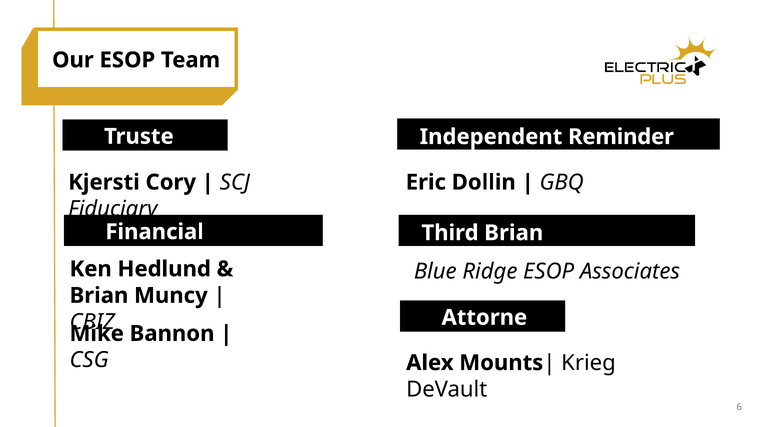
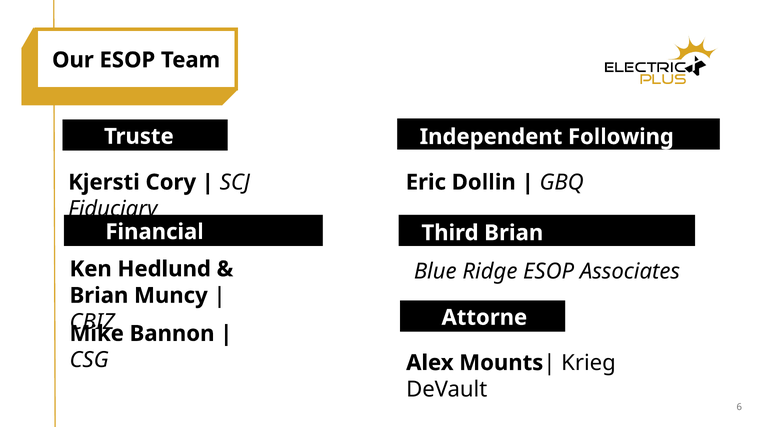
Reminder: Reminder -> Following
